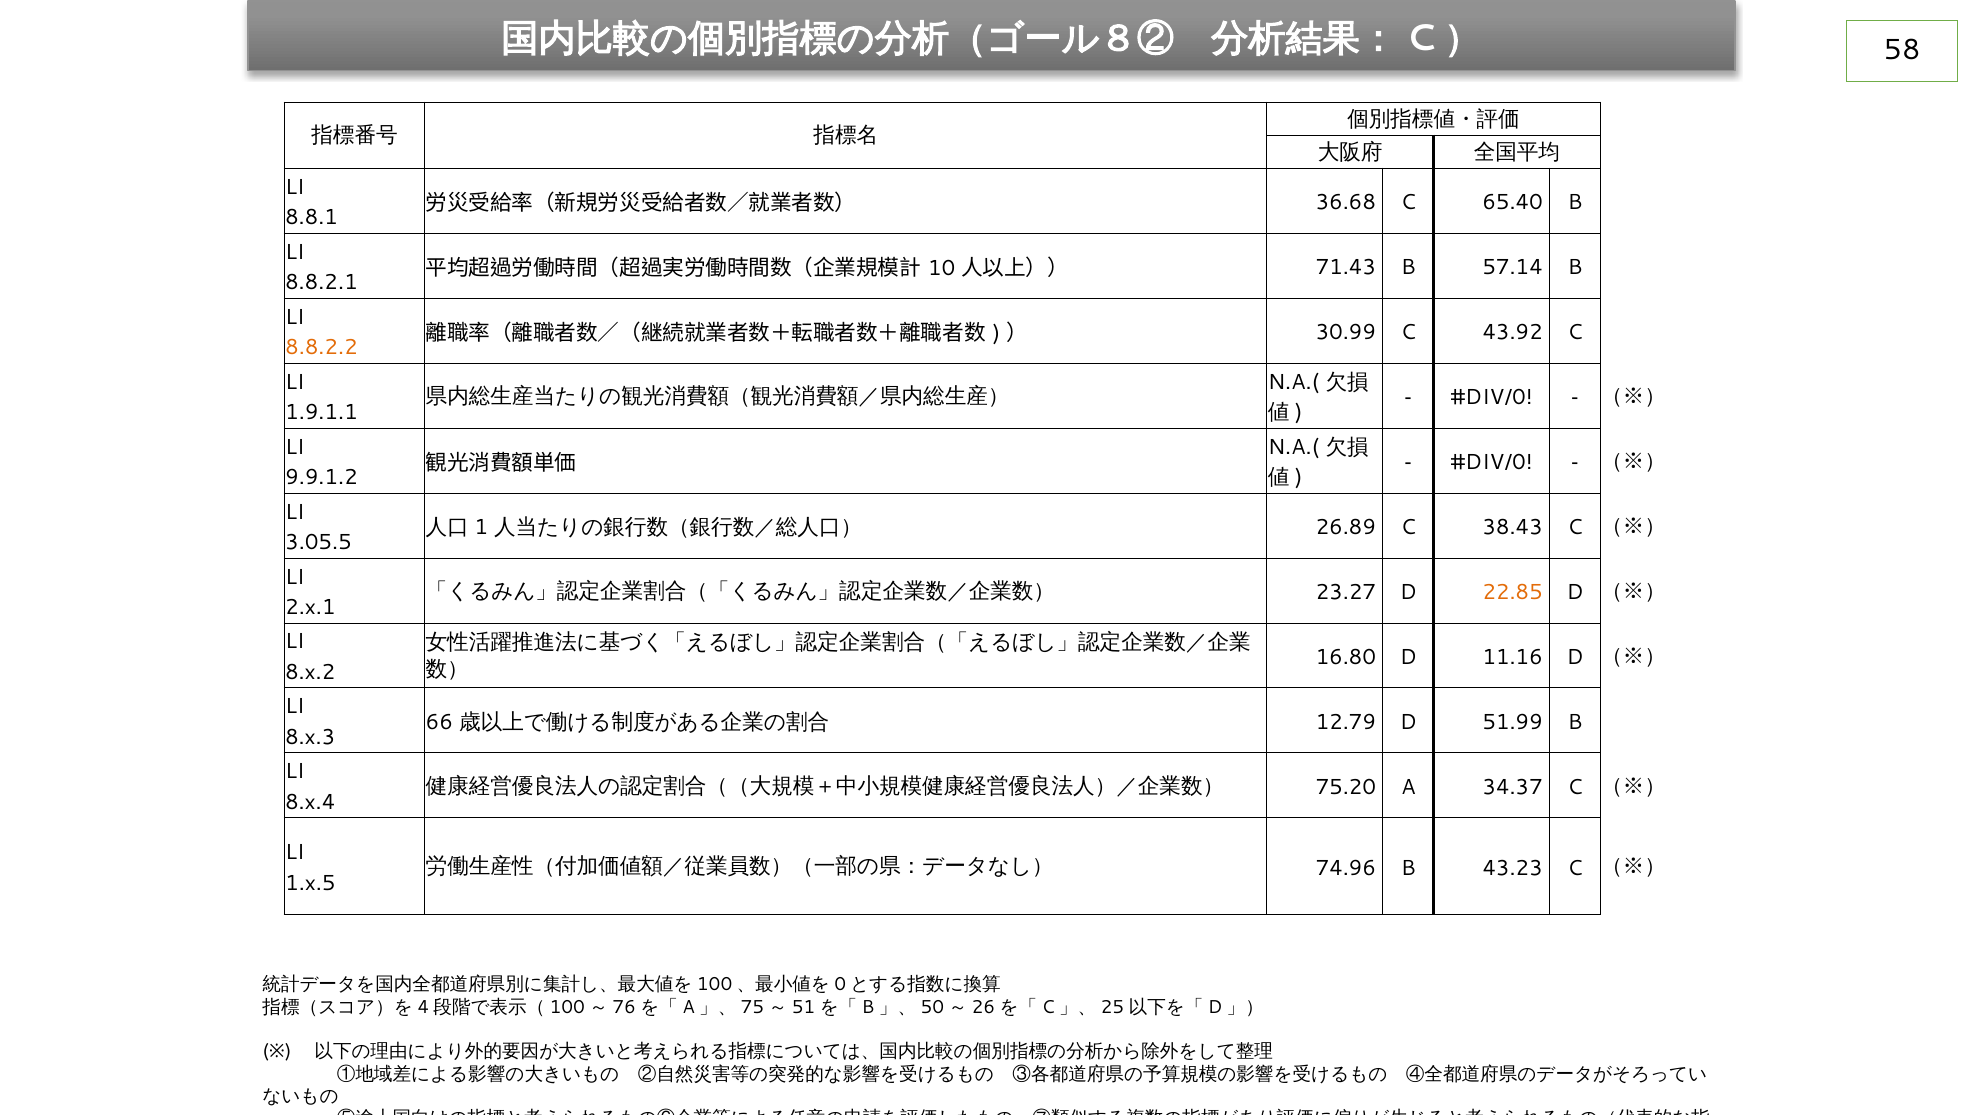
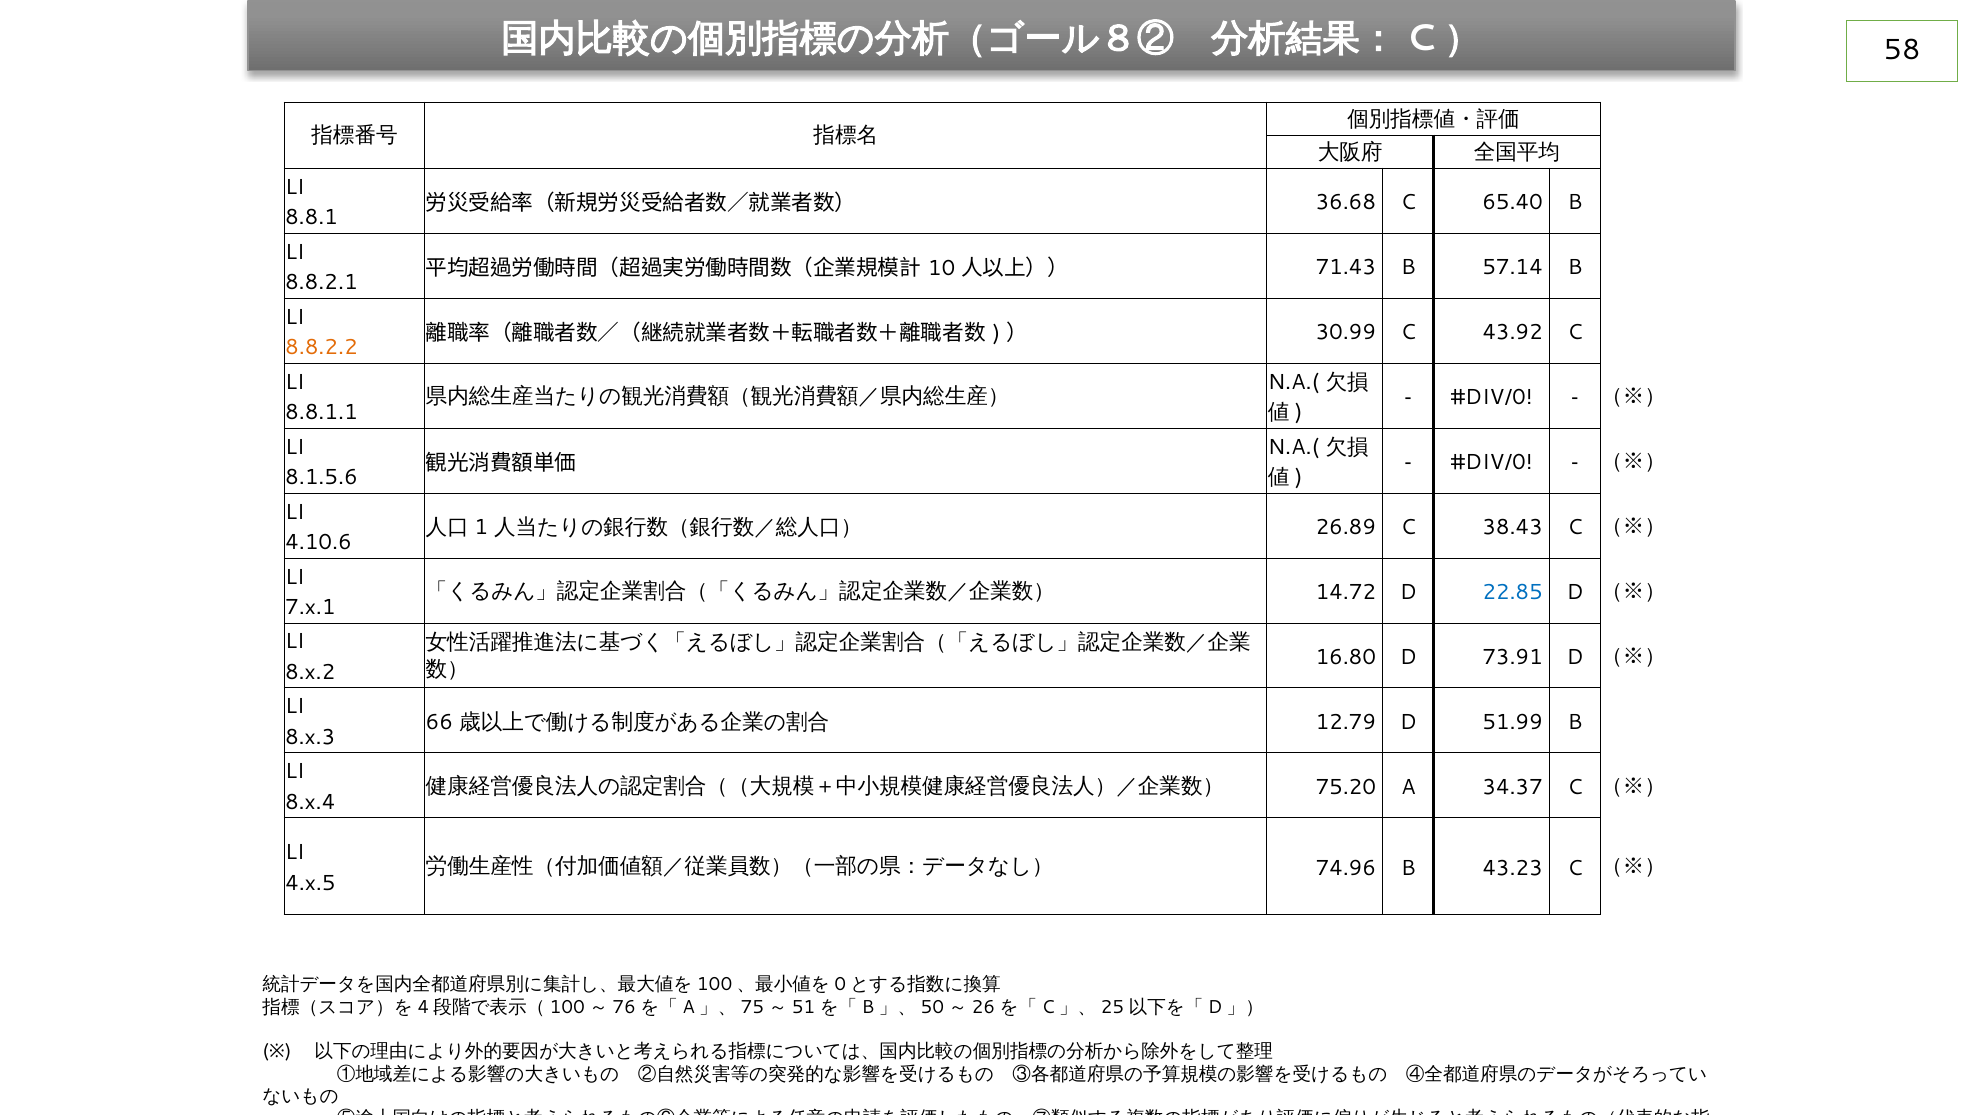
1.9.1.1: 1.9.1.1 -> 8.8.1.1
9.9.1.2: 9.9.1.2 -> 8.1.5.6
3.05.5: 3.05.5 -> 4.10.6
23.27: 23.27 -> 14.72
22.85 colour: orange -> blue
2.x.1: 2.x.1 -> 7.x.1
11.16: 11.16 -> 73.91
1.x.5: 1.x.5 -> 4.x.5
